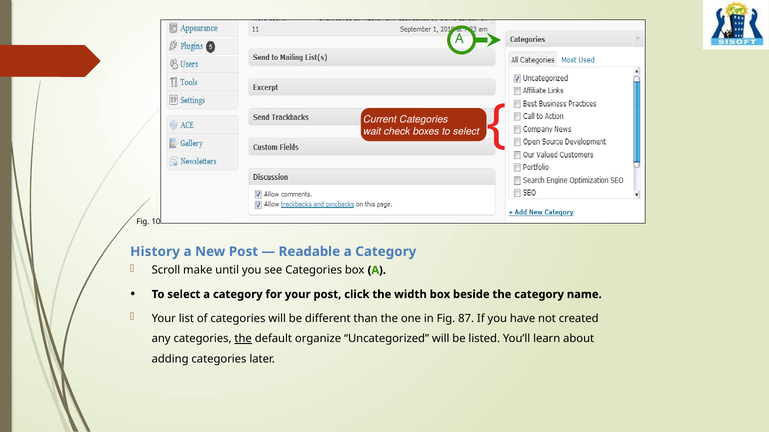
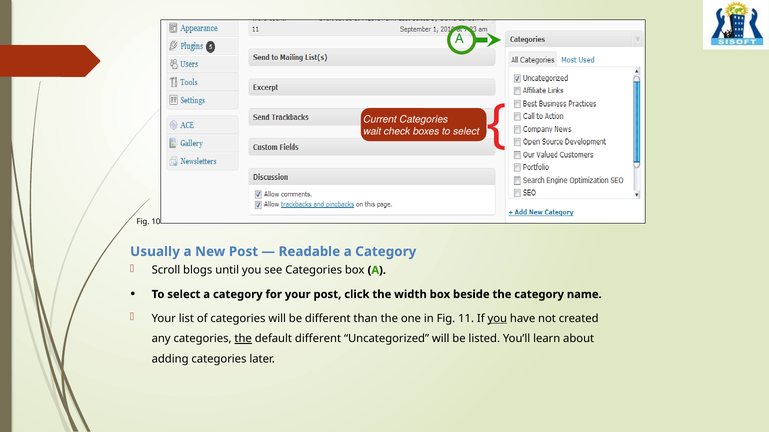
History: History -> Usually
make: make -> blogs
87: 87 -> 11
you at (497, 319) underline: none -> present
default organize: organize -> different
